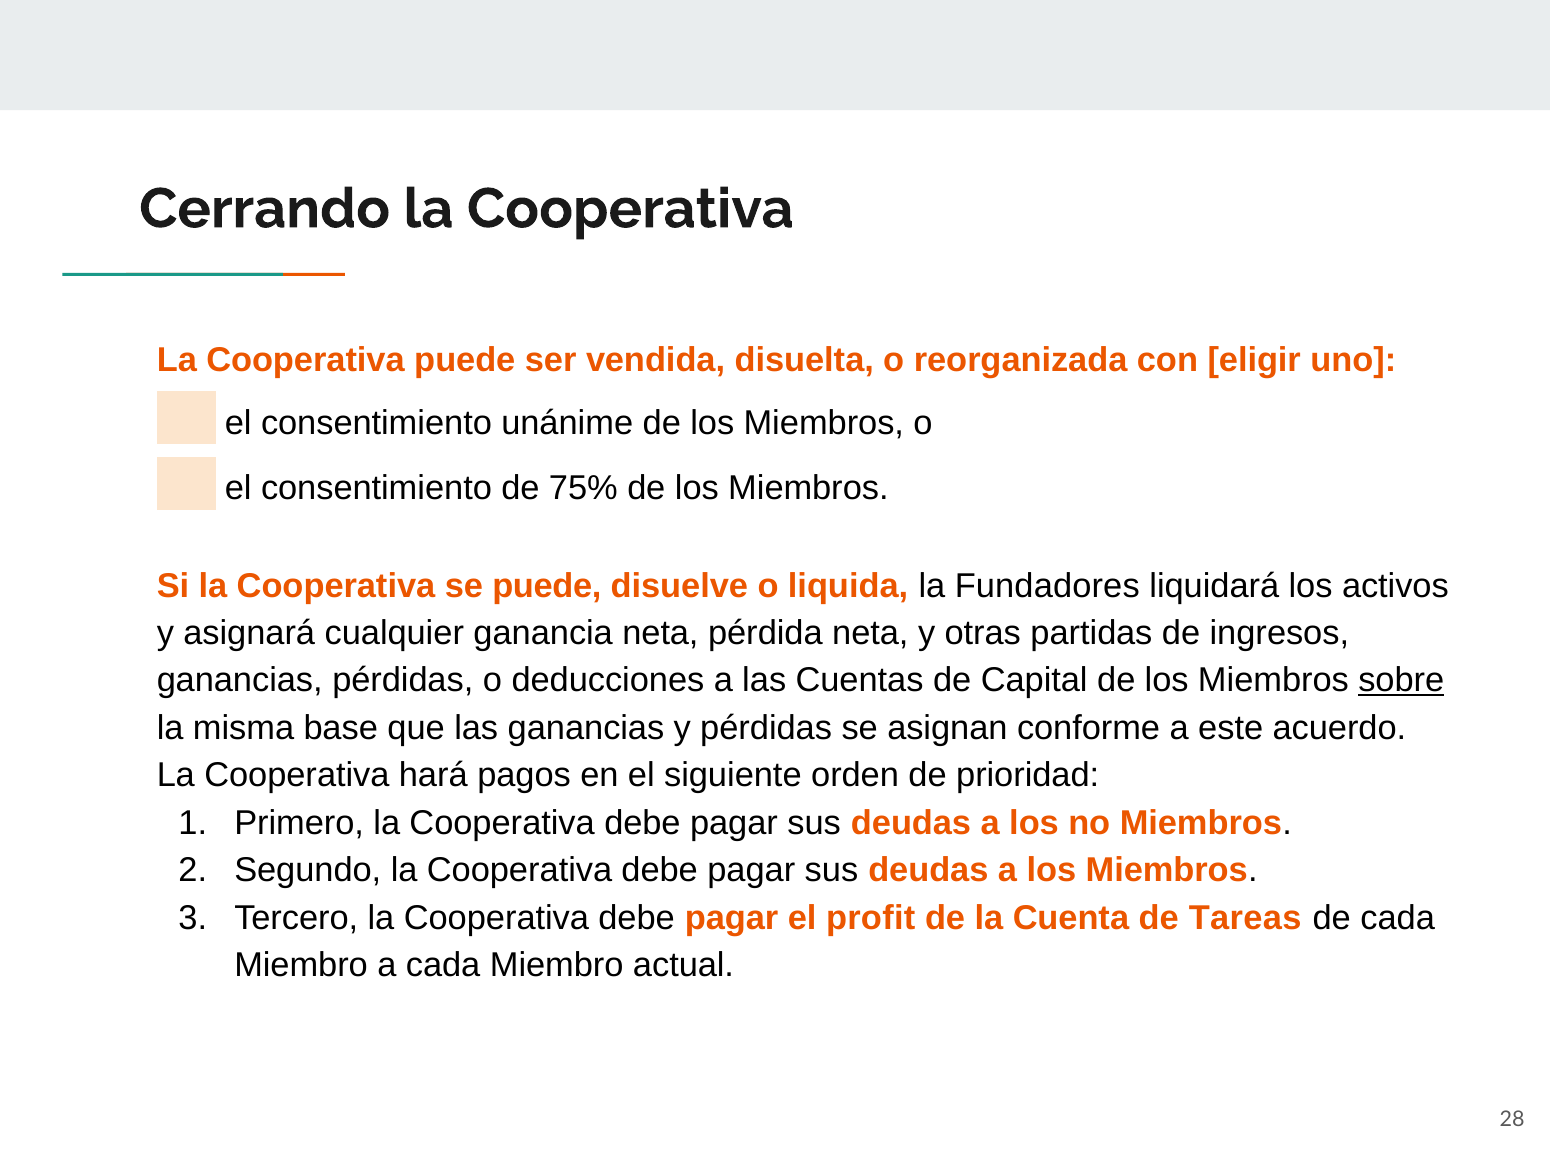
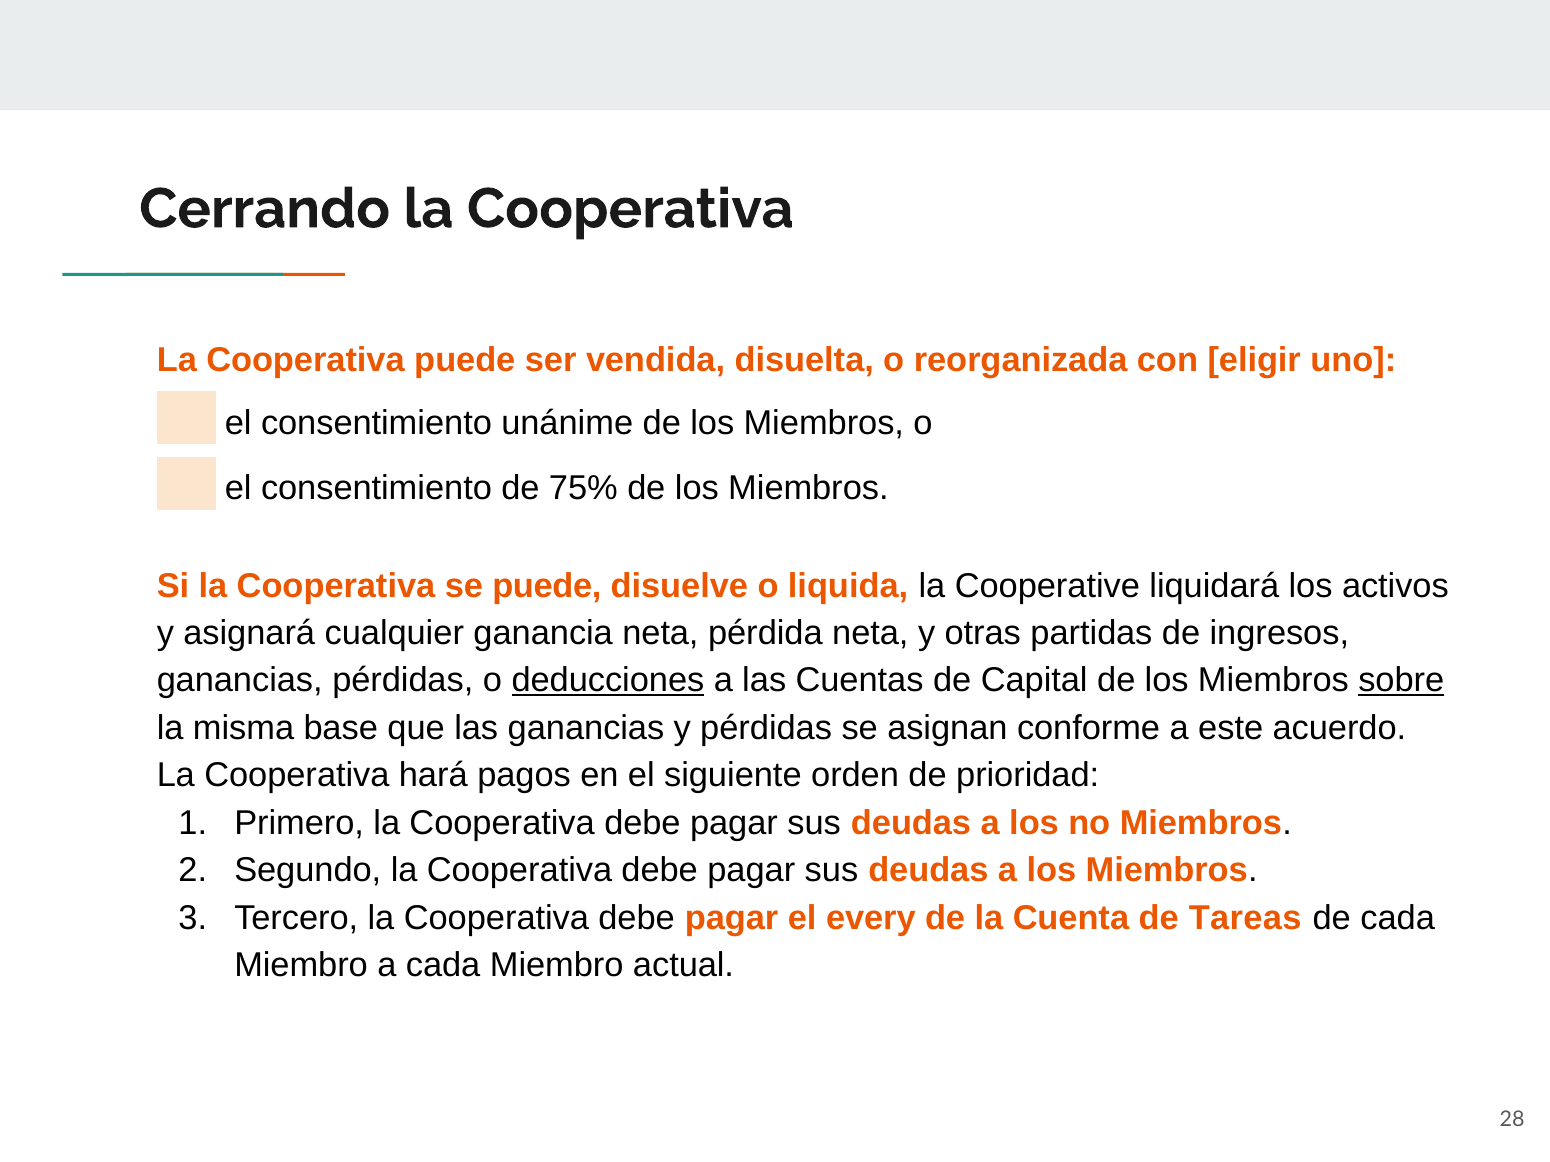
Fundadores: Fundadores -> Cooperative
deducciones underline: none -> present
profit: profit -> every
